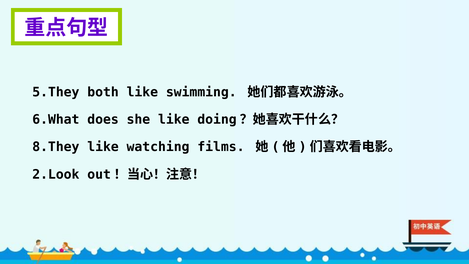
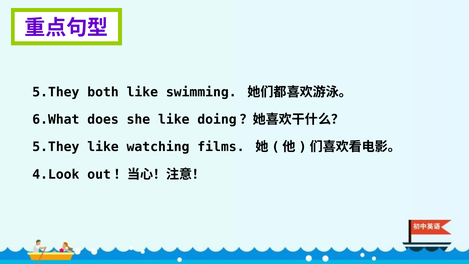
8.They at (56, 147): 8.They -> 5.They
2.Look: 2.Look -> 4.Look
